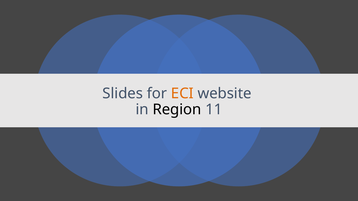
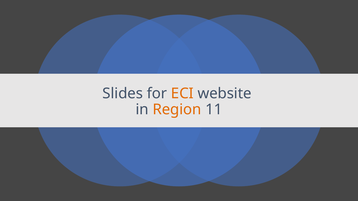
Region colour: black -> orange
